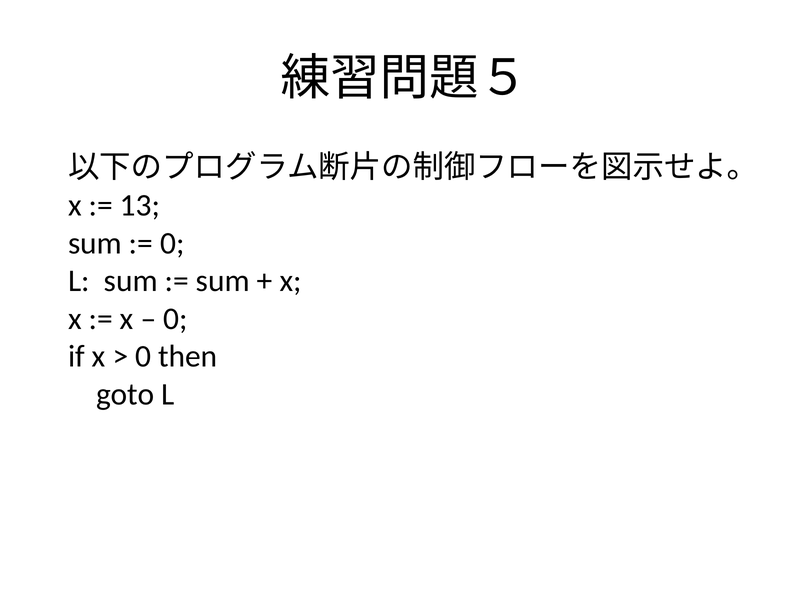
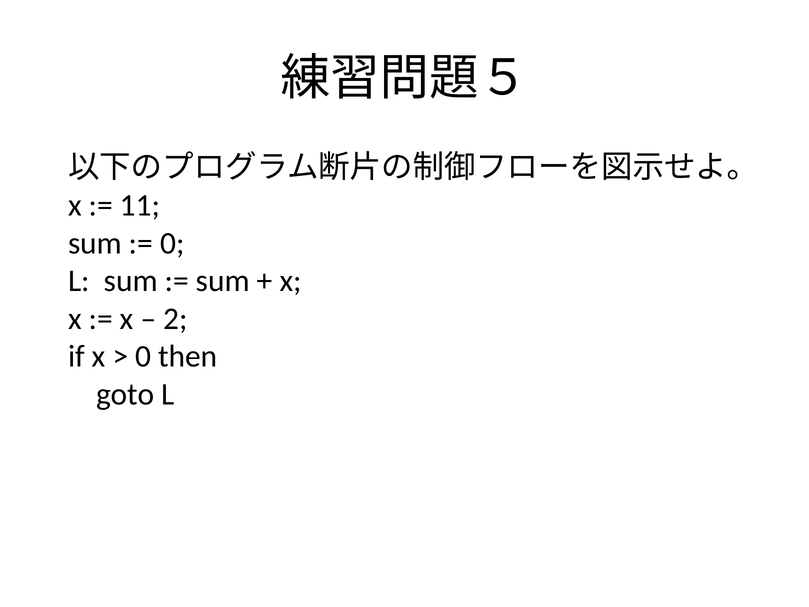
13: 13 -> 11
0 at (175, 319): 0 -> 2
